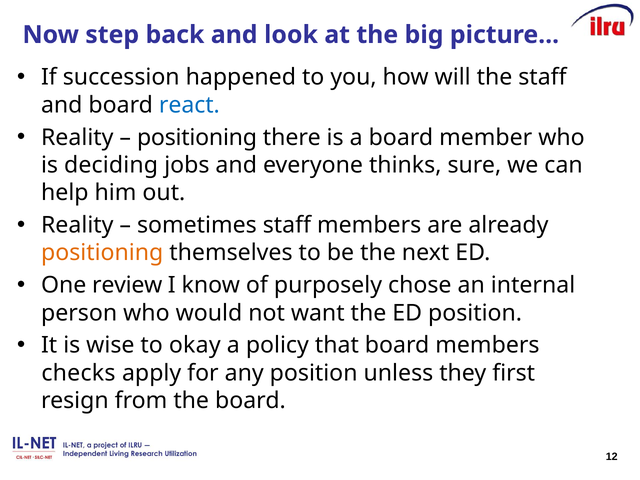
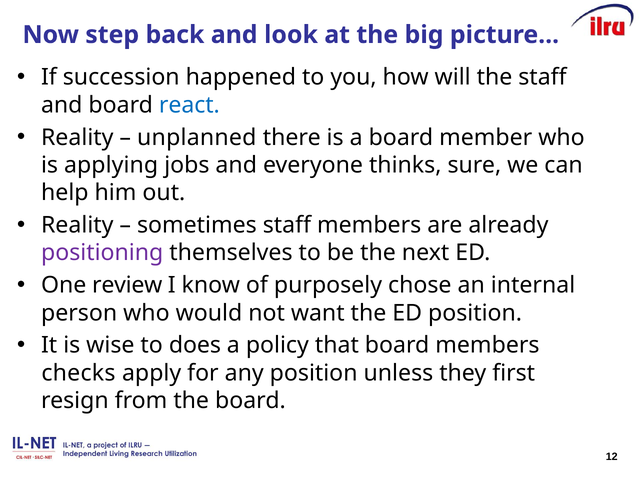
positioning at (197, 137): positioning -> unplanned
deciding: deciding -> applying
positioning at (102, 253) colour: orange -> purple
okay: okay -> does
